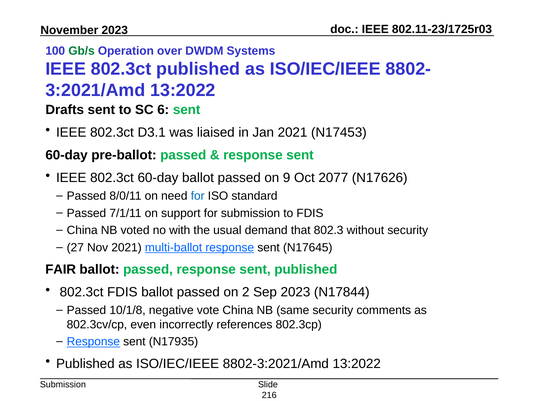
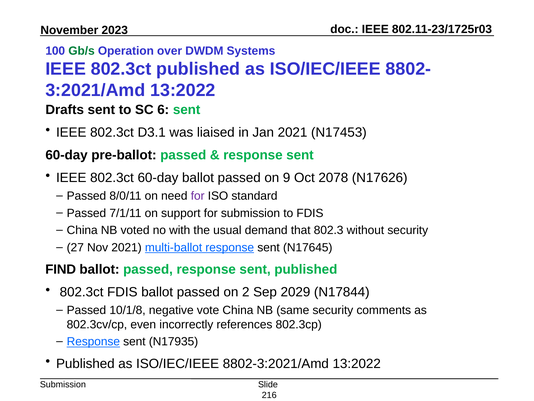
2077: 2077 -> 2078
for at (198, 196) colour: blue -> purple
FAIR: FAIR -> FIND
Sep 2023: 2023 -> 2029
